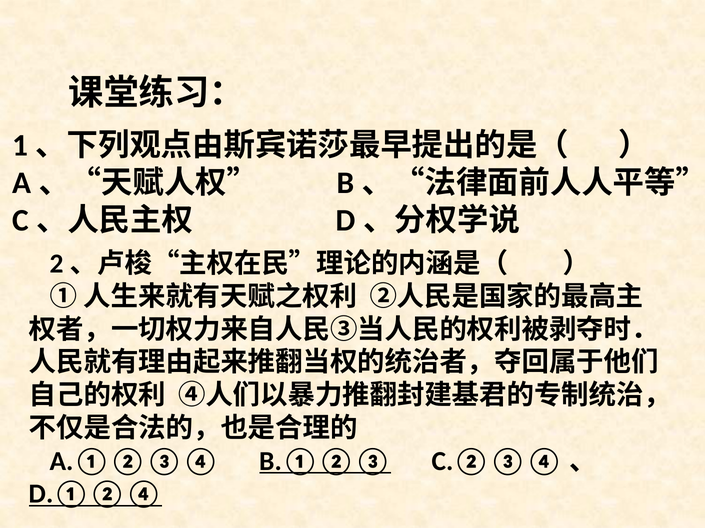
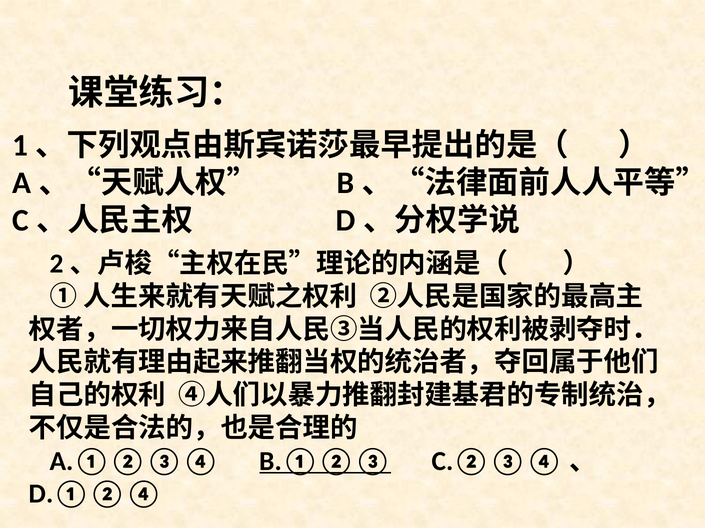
D.①②④ underline: present -> none
